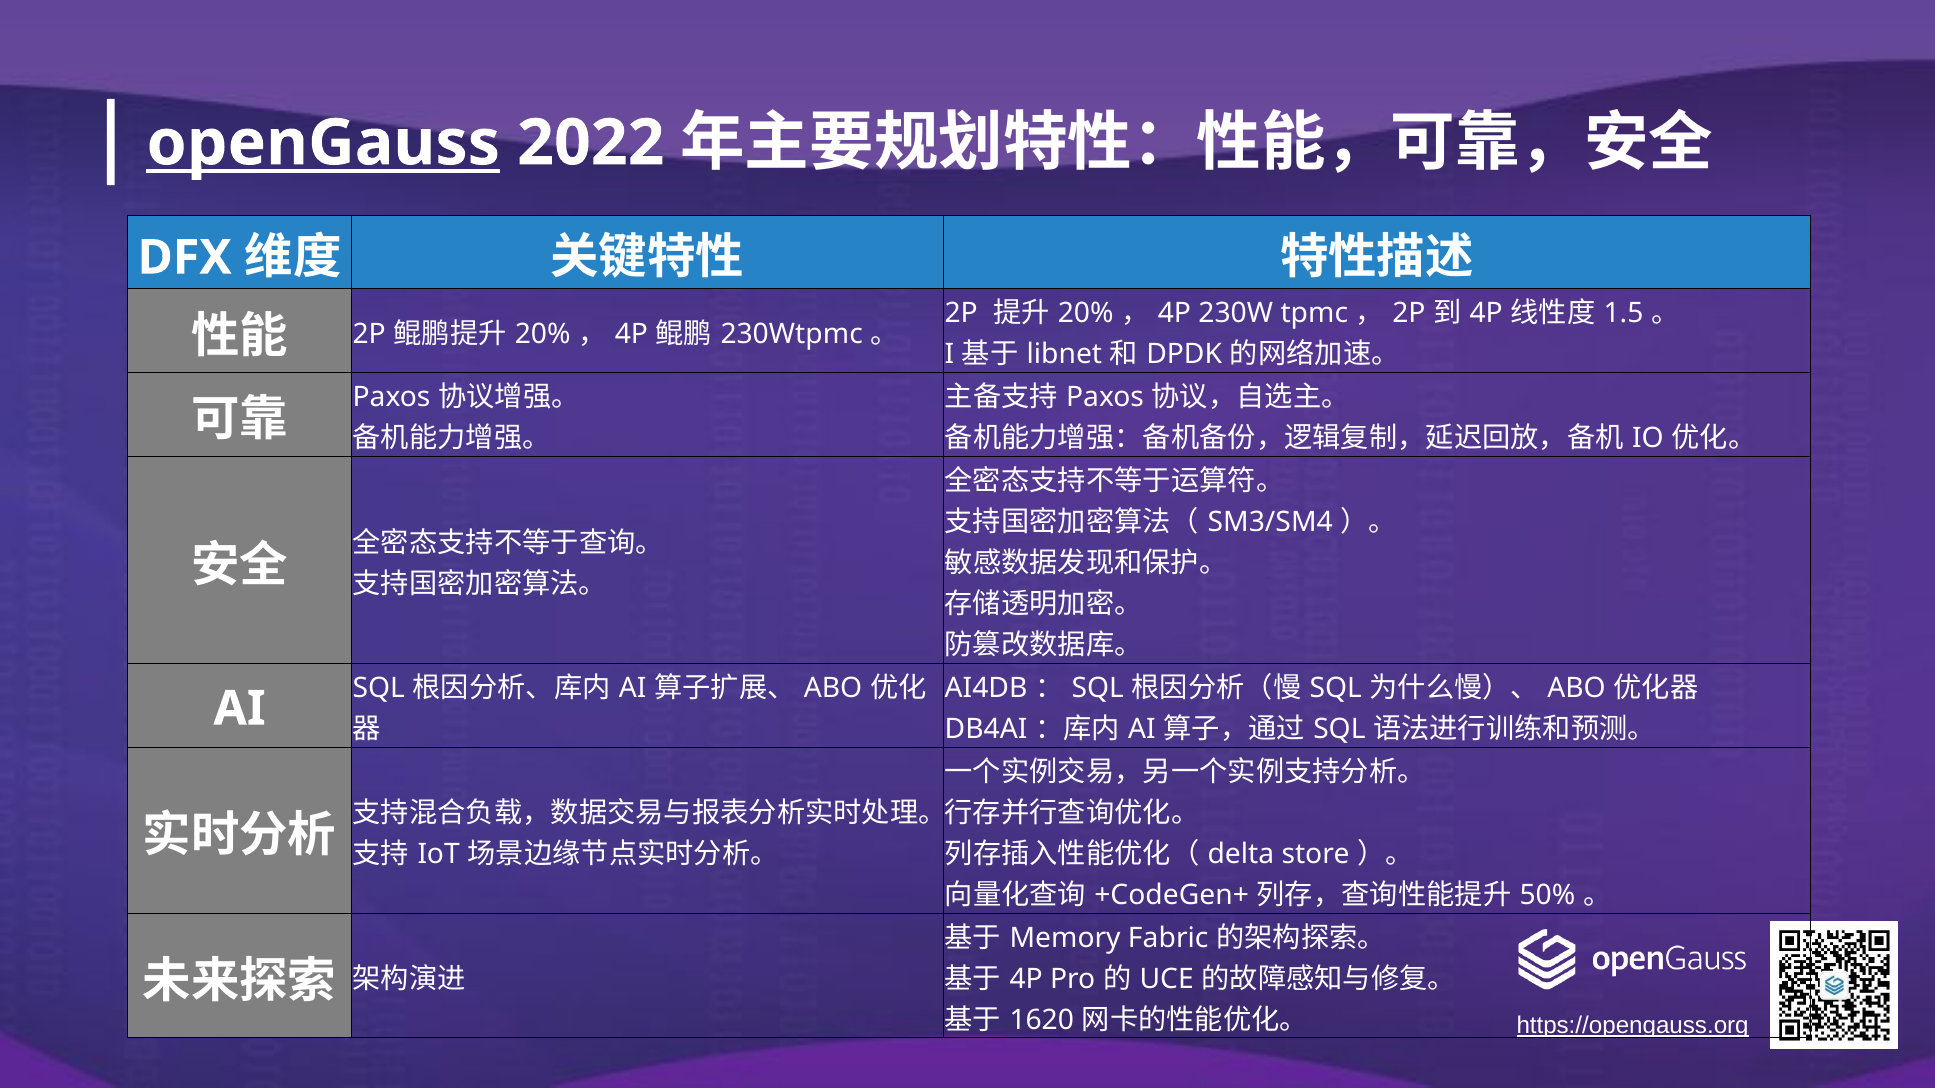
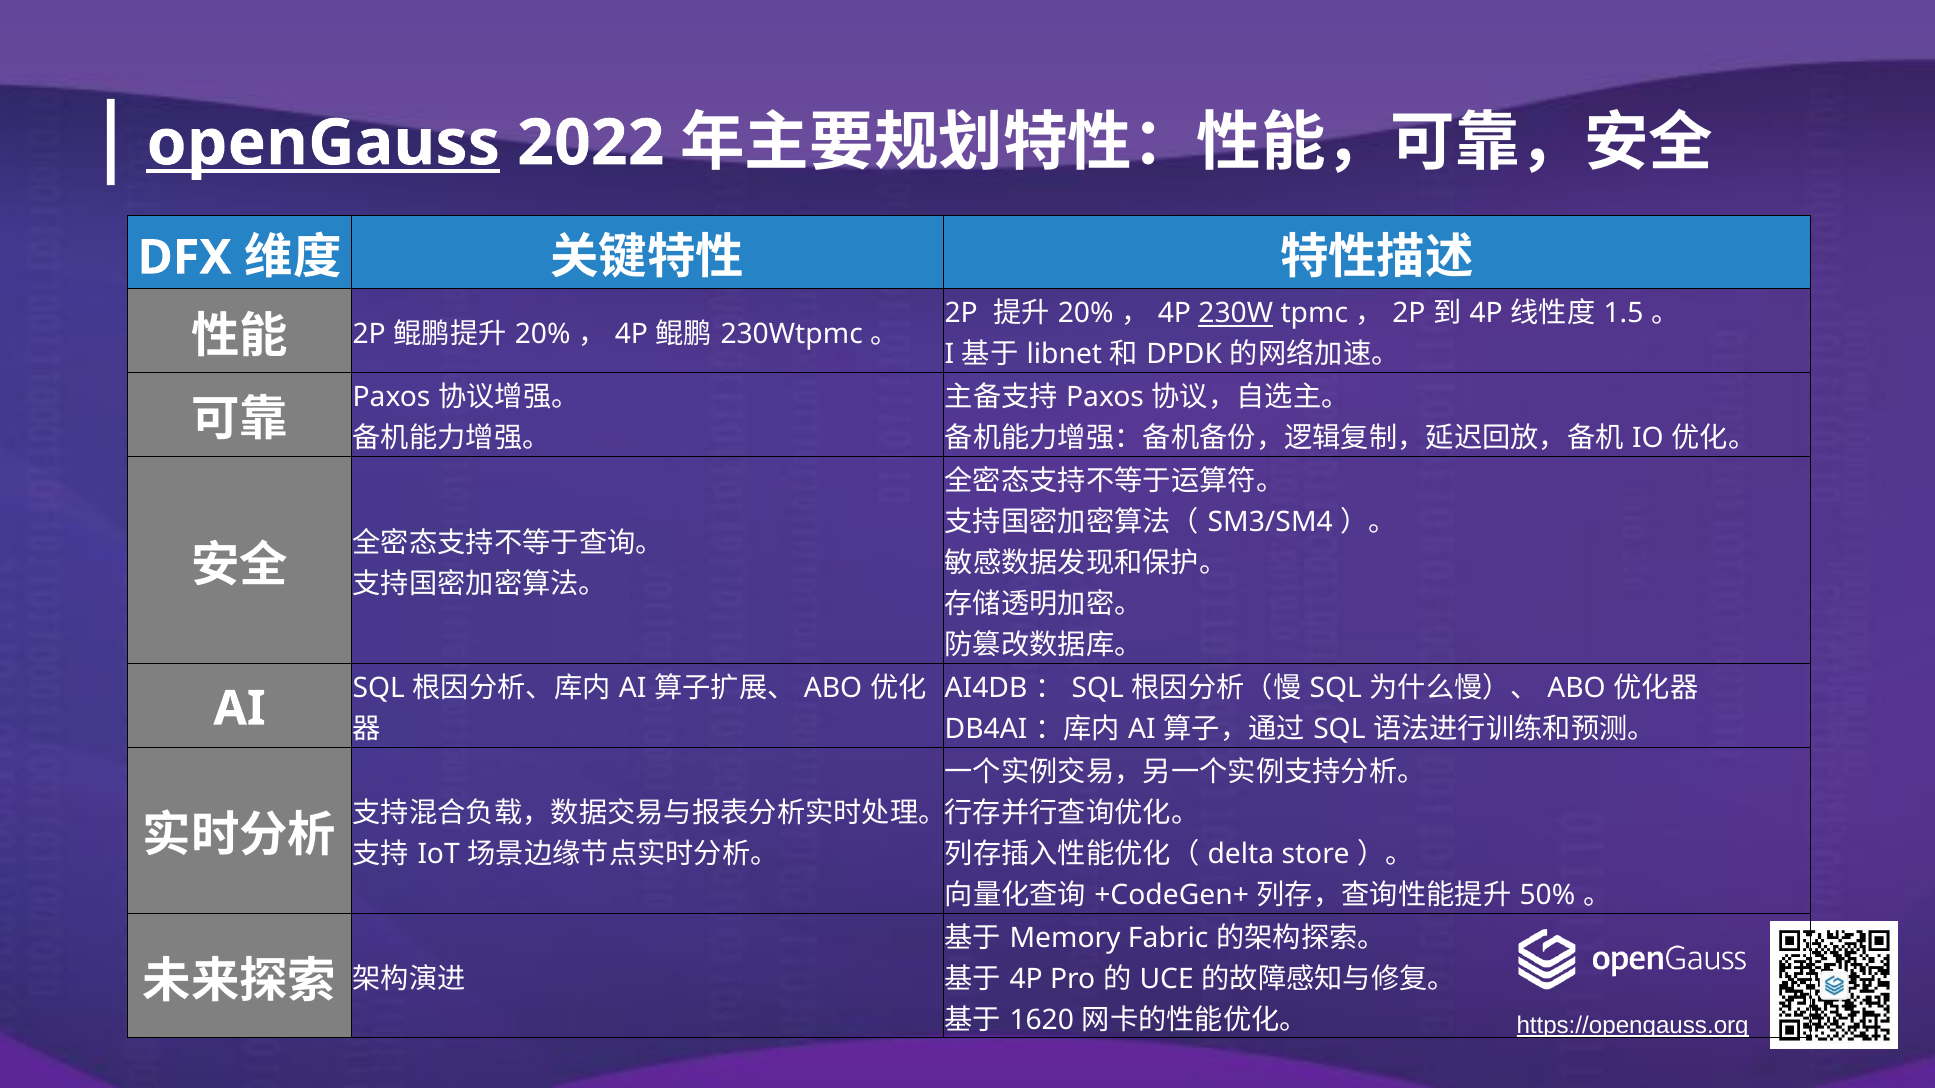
230W underline: none -> present
